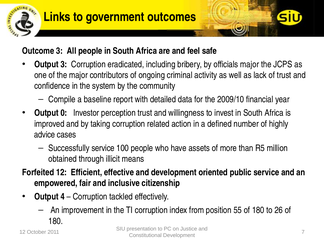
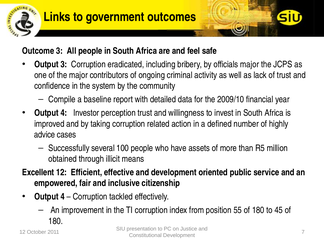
0 at (64, 113): 0 -> 4
Successfully service: service -> several
Forfeited: Forfeited -> Excellent
26: 26 -> 45
